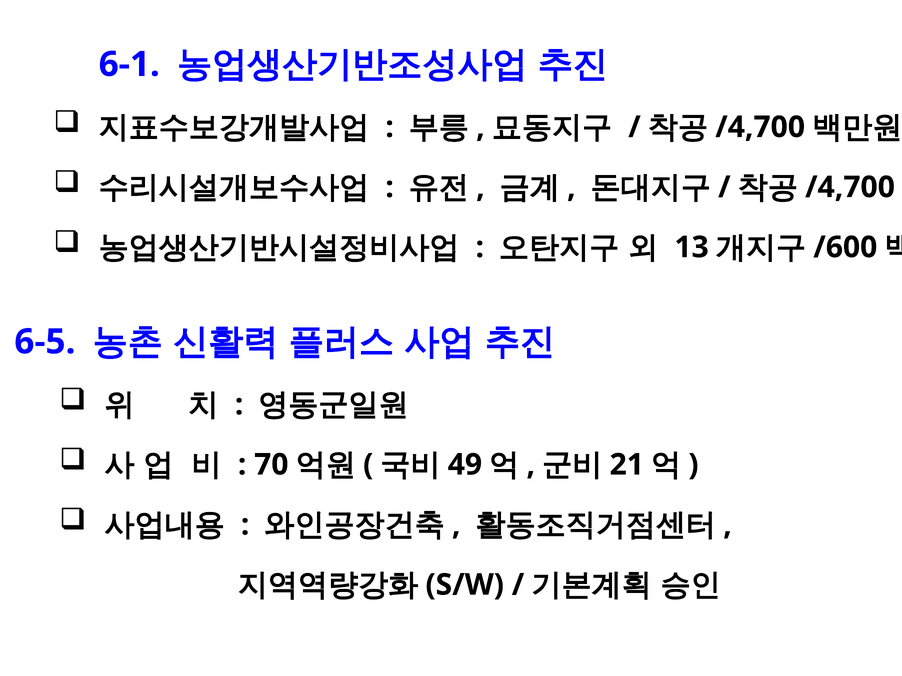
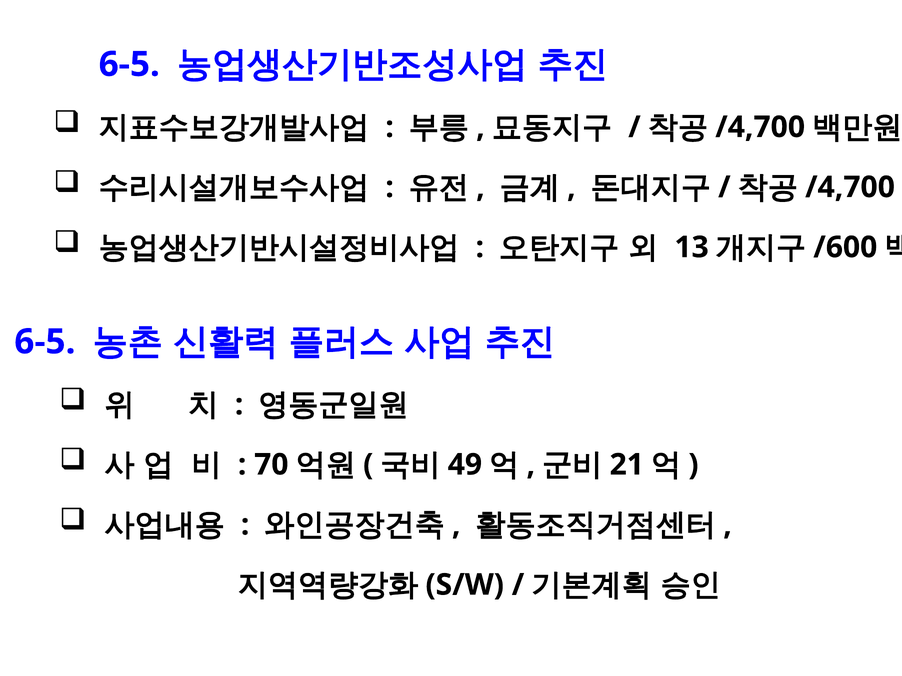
6-1 at (129, 64): 6-1 -> 6-5
